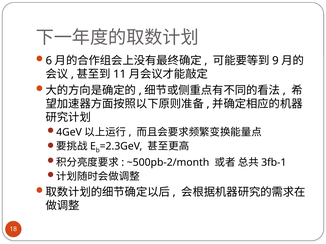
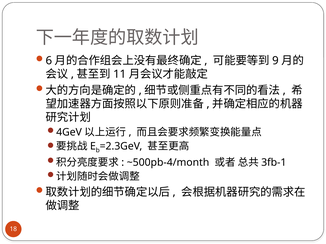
~500pb-2/month: ~500pb-2/month -> ~500pb-4/month
